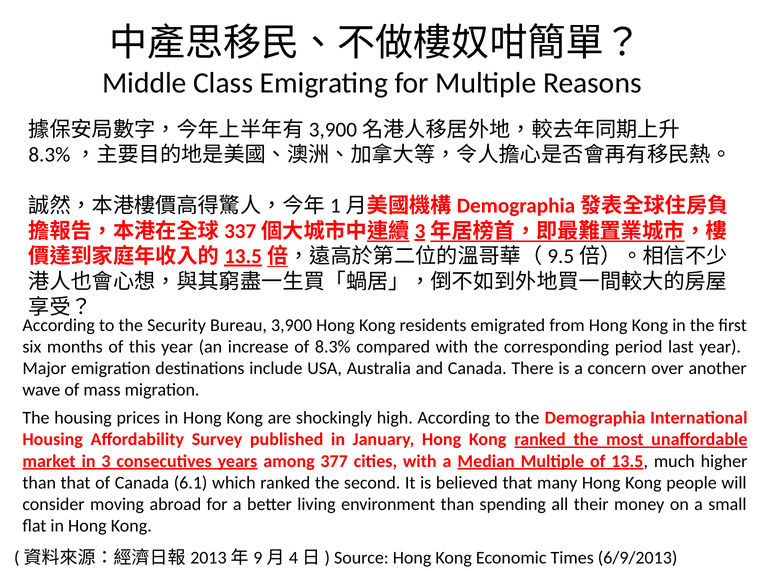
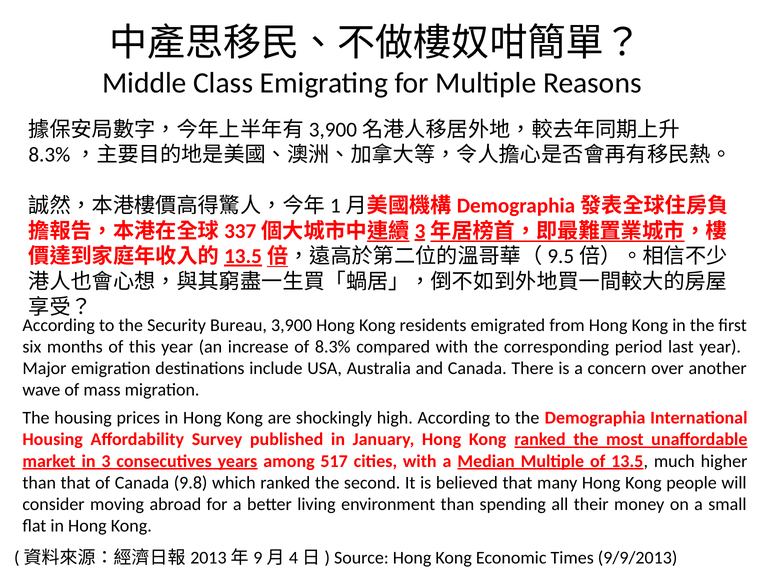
377: 377 -> 517
6.1: 6.1 -> 9.8
6/9/2013: 6/9/2013 -> 9/9/2013
